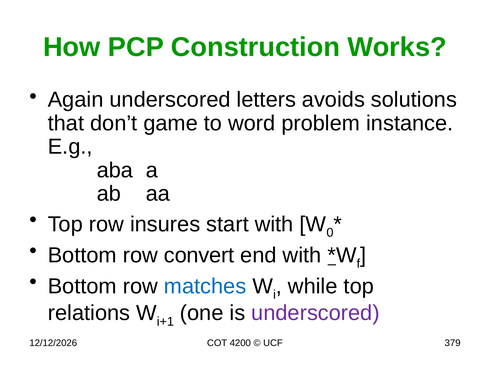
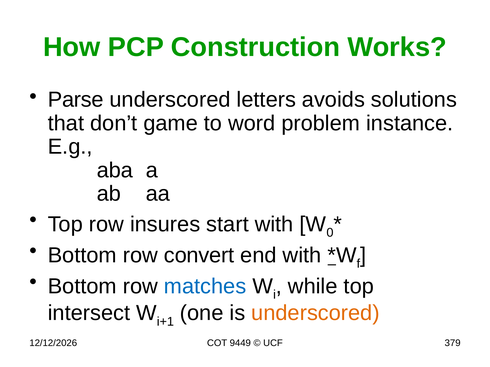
Again: Again -> Parse
relations: relations -> intersect
underscored at (316, 314) colour: purple -> orange
4200: 4200 -> 9449
